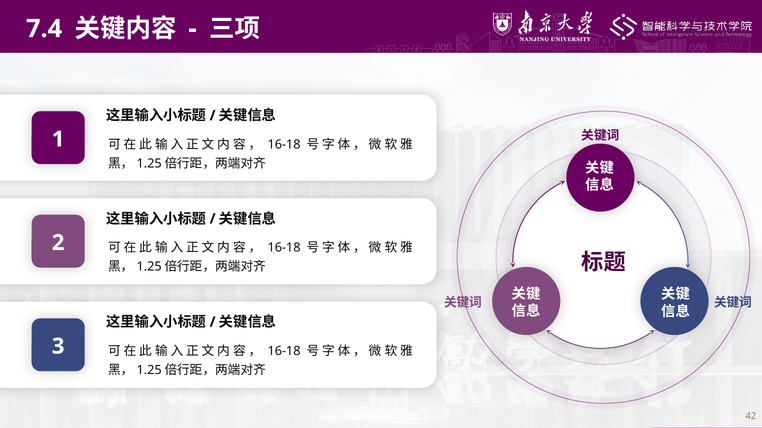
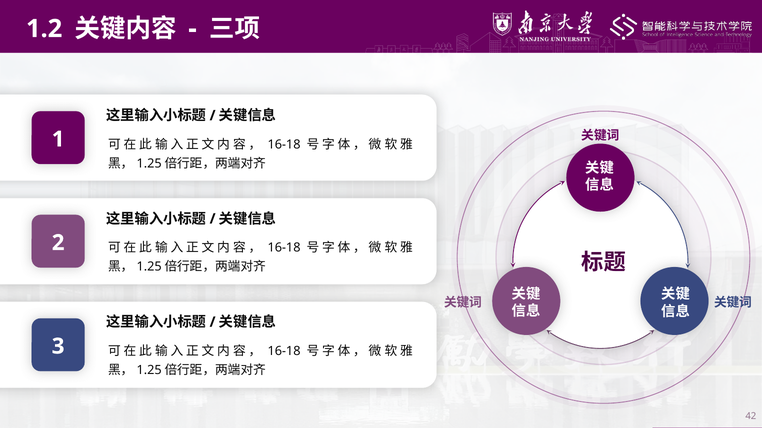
7.4: 7.4 -> 1.2
